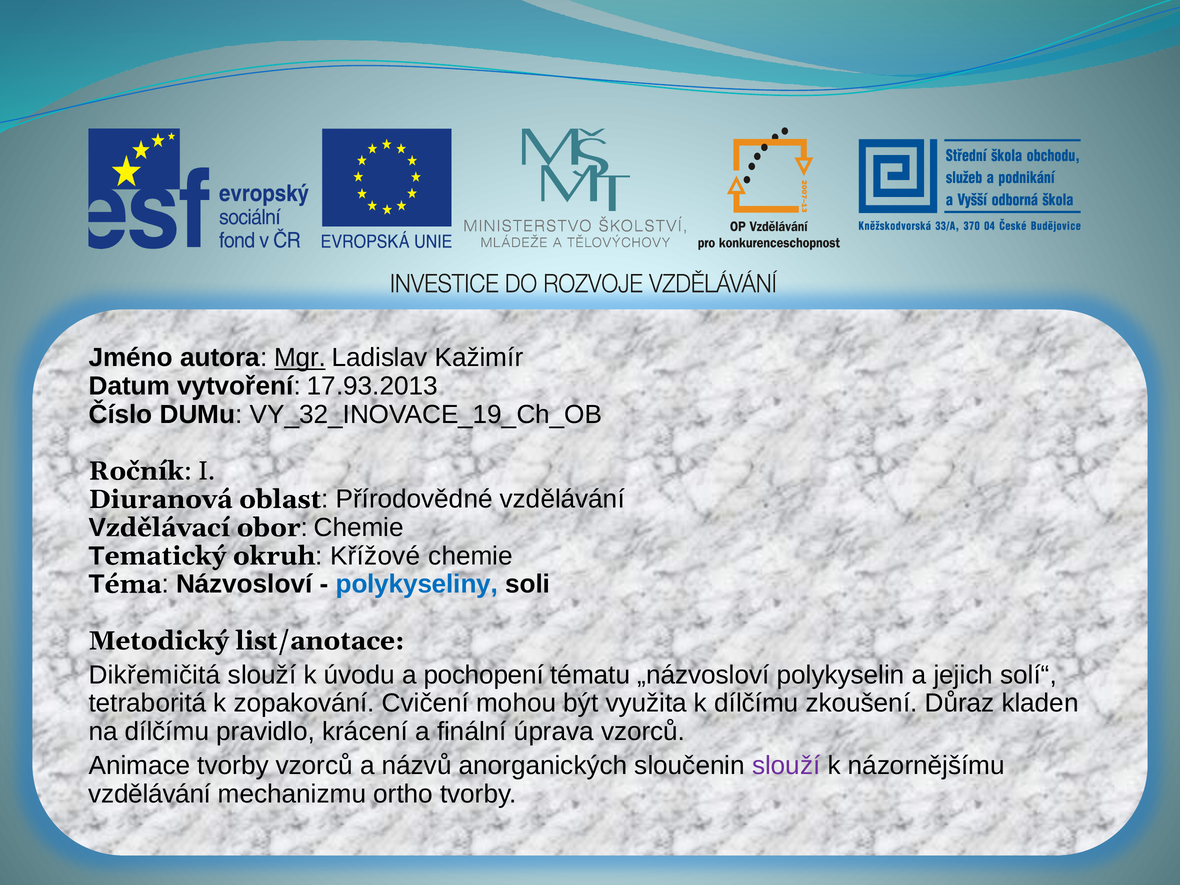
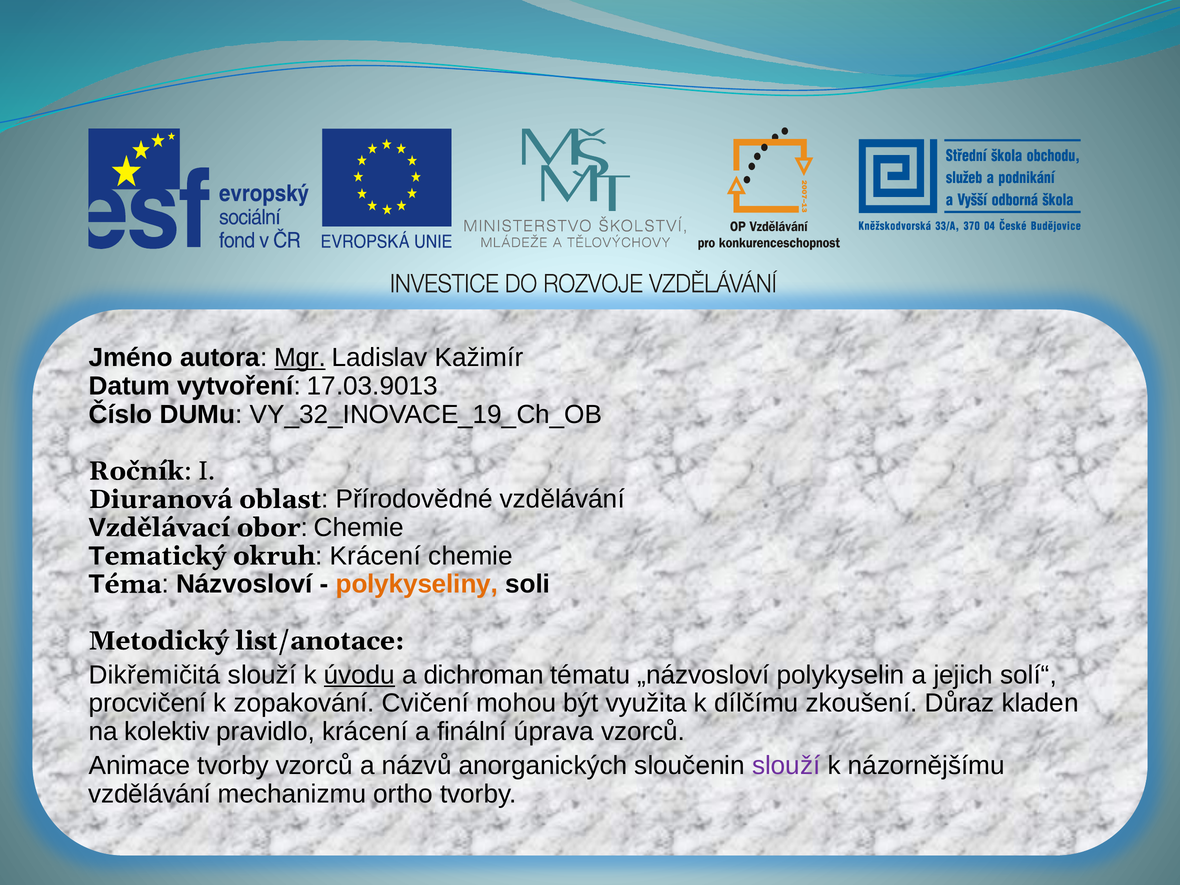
17.93.2013: 17.93.2013 -> 17.03.9013
okruh Křížové: Křížové -> Krácení
polykyseliny colour: blue -> orange
úvodu underline: none -> present
pochopení: pochopení -> dichroman
tetraboritá: tetraboritá -> procvičení
na dílčímu: dílčímu -> kolektiv
